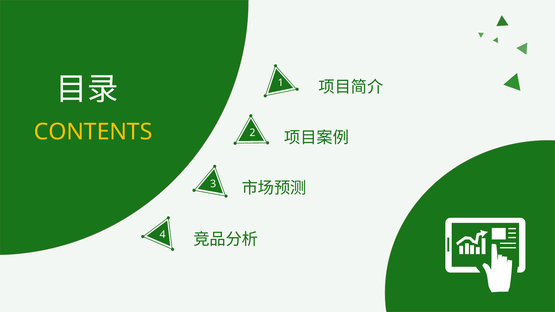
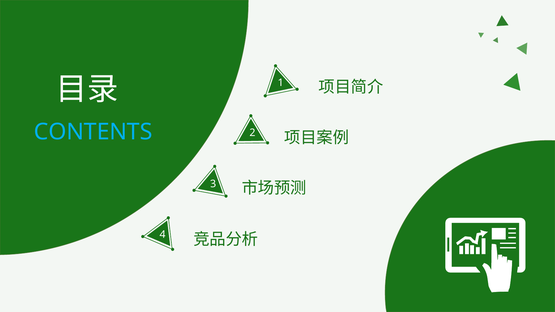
CONTENTS colour: yellow -> light blue
